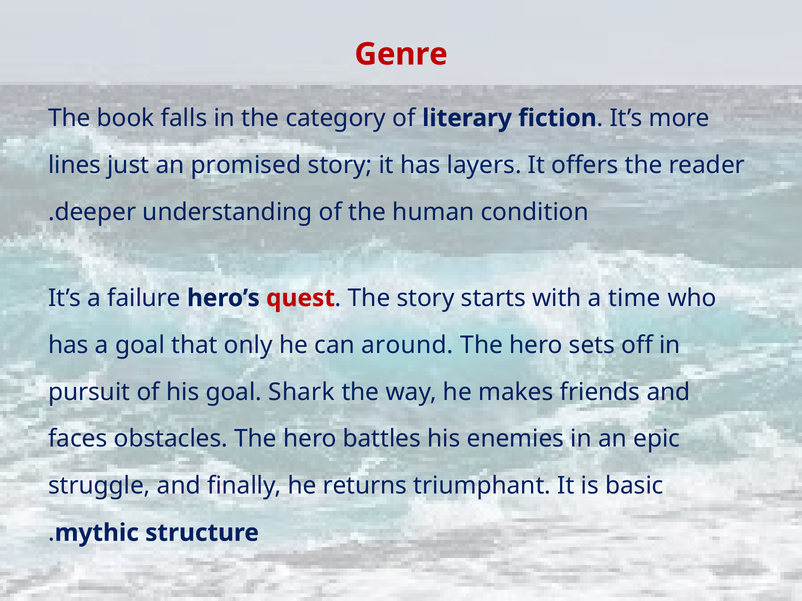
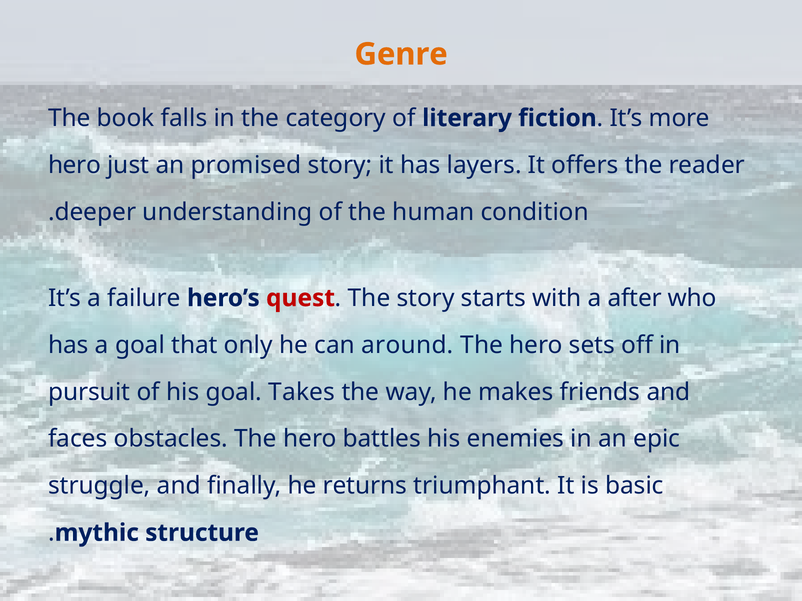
Genre colour: red -> orange
lines at (75, 165): lines -> hero
time: time -> after
Shark: Shark -> Takes
